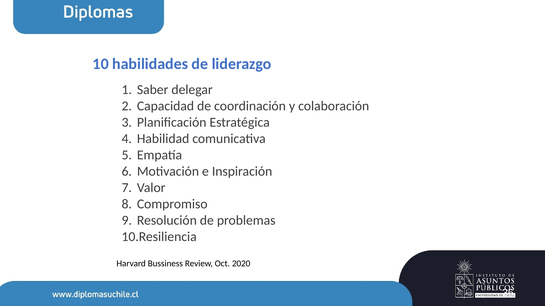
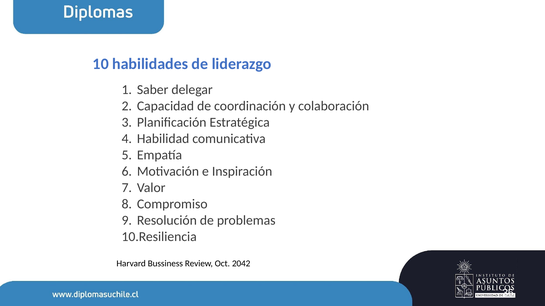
2020: 2020 -> 2042
